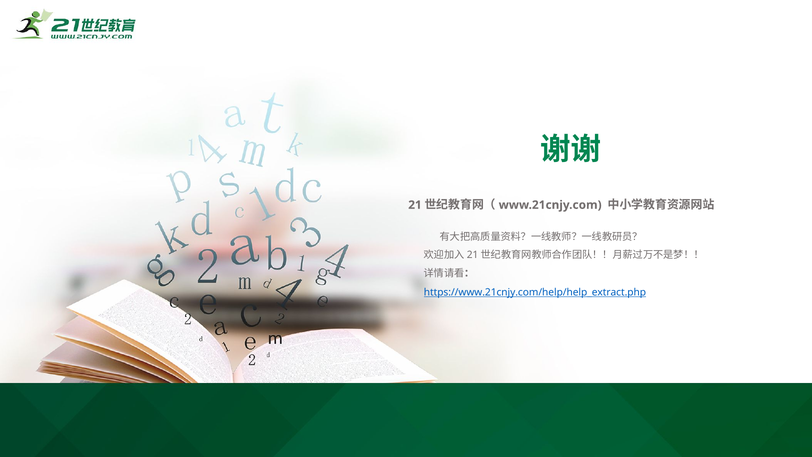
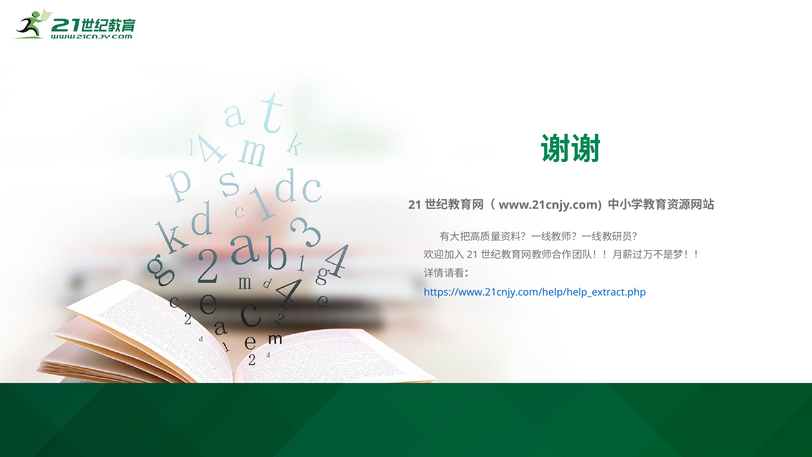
https://www.21cnjy.com/help/help_extract.php underline: present -> none
